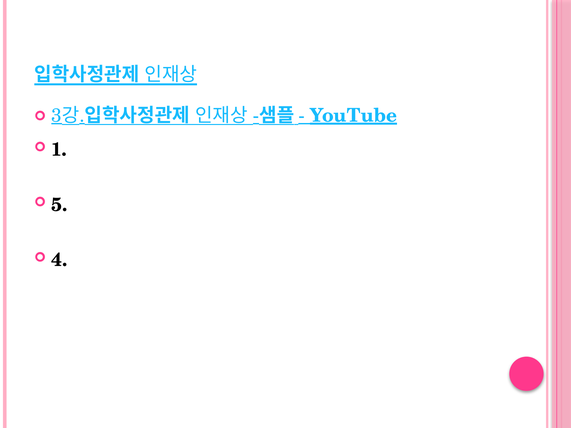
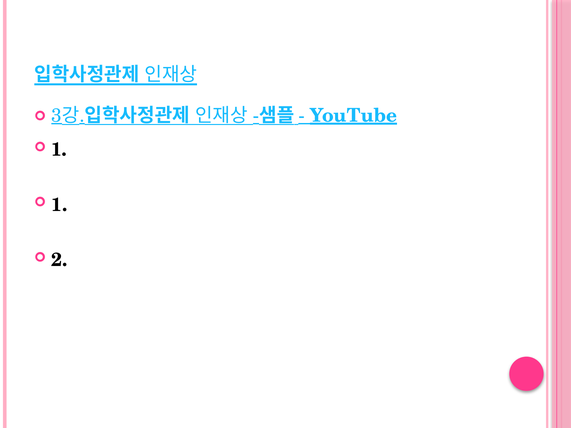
5 at (59, 205): 5 -> 1
4: 4 -> 2
